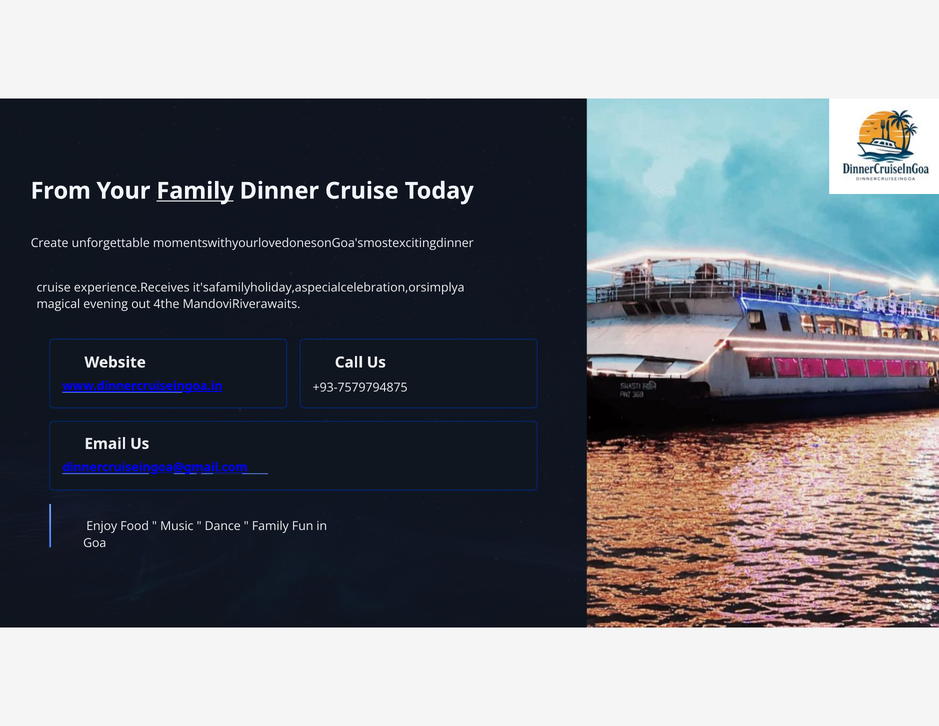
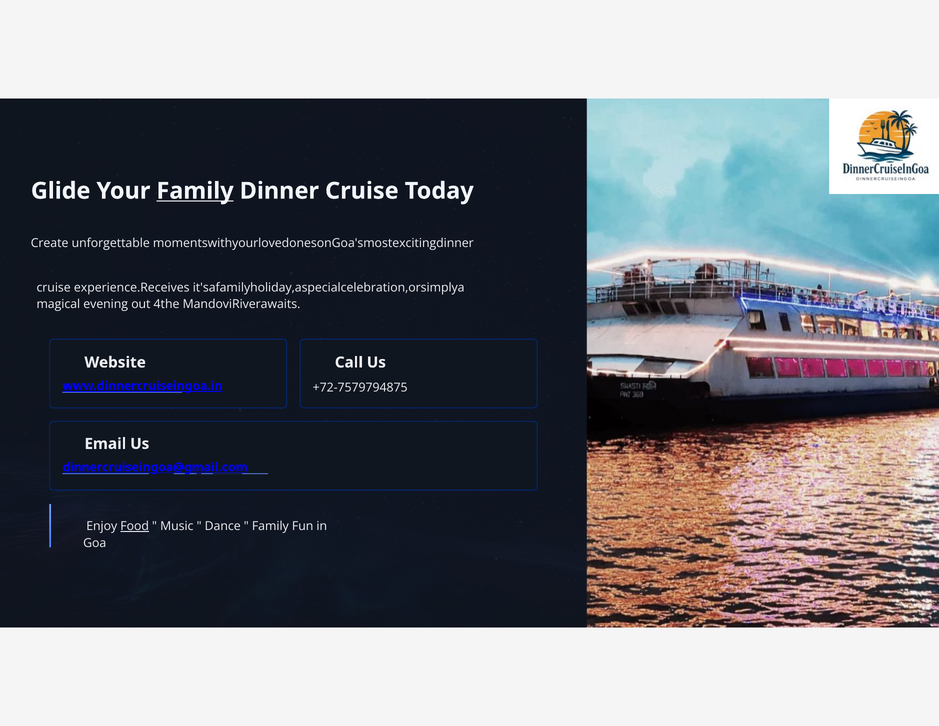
From: From -> Glide
+93-7579794875: +93-7579794875 -> +72-7579794875
Food underline: none -> present
